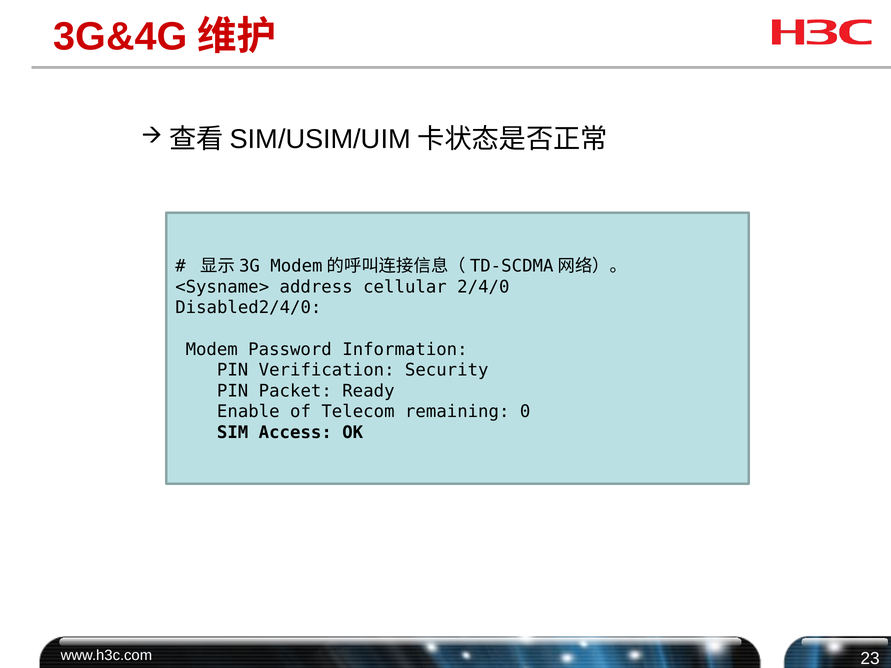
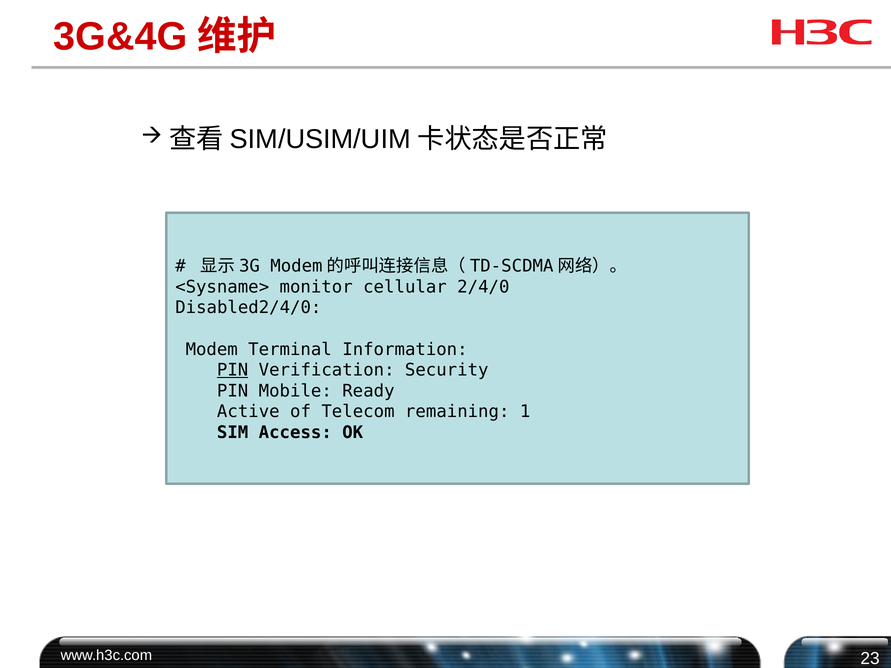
address: address -> monitor
Password: Password -> Terminal
PIN at (233, 370) underline: none -> present
Packet: Packet -> Mobile
Enable: Enable -> Active
0: 0 -> 1
